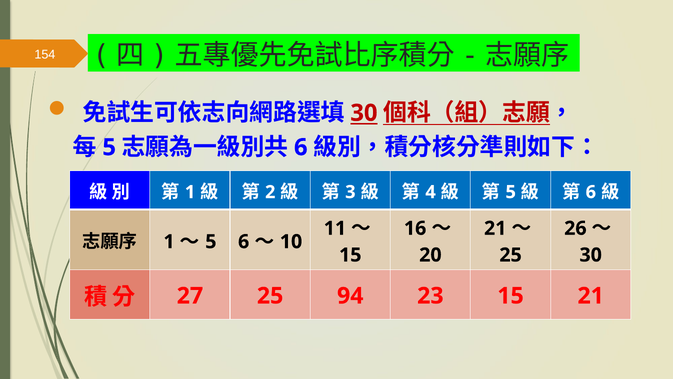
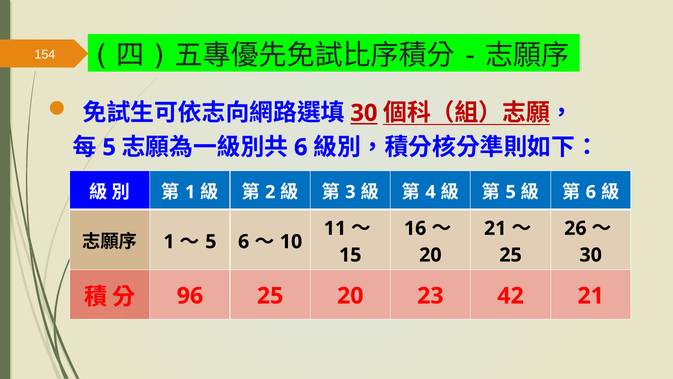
27: 27 -> 96
25 94: 94 -> 20
23 15: 15 -> 42
